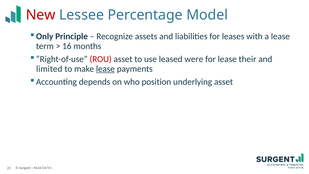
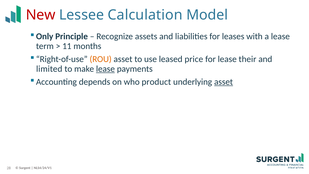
Percentage: Percentage -> Calculation
16: 16 -> 11
ROU colour: red -> orange
were: were -> price
position: position -> product
asset at (224, 82) underline: none -> present
